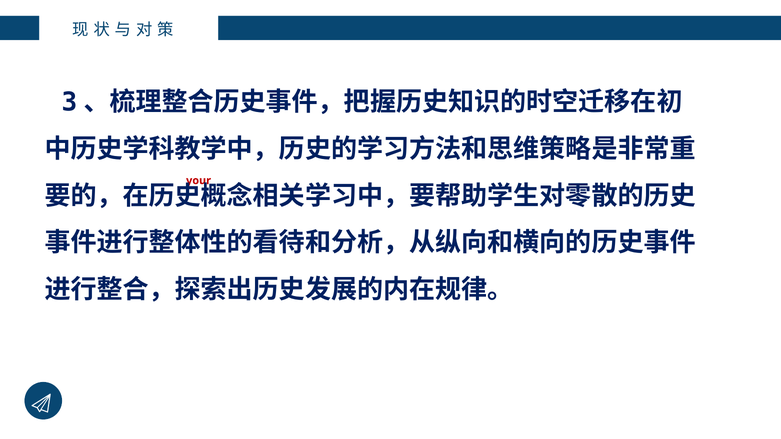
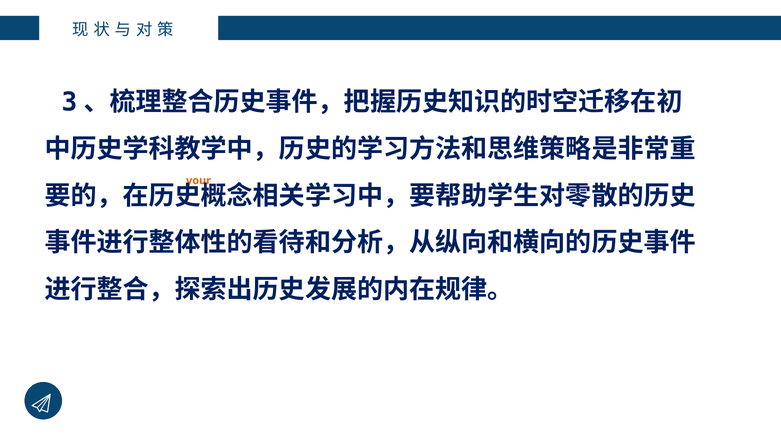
your at (199, 181) colour: red -> orange
